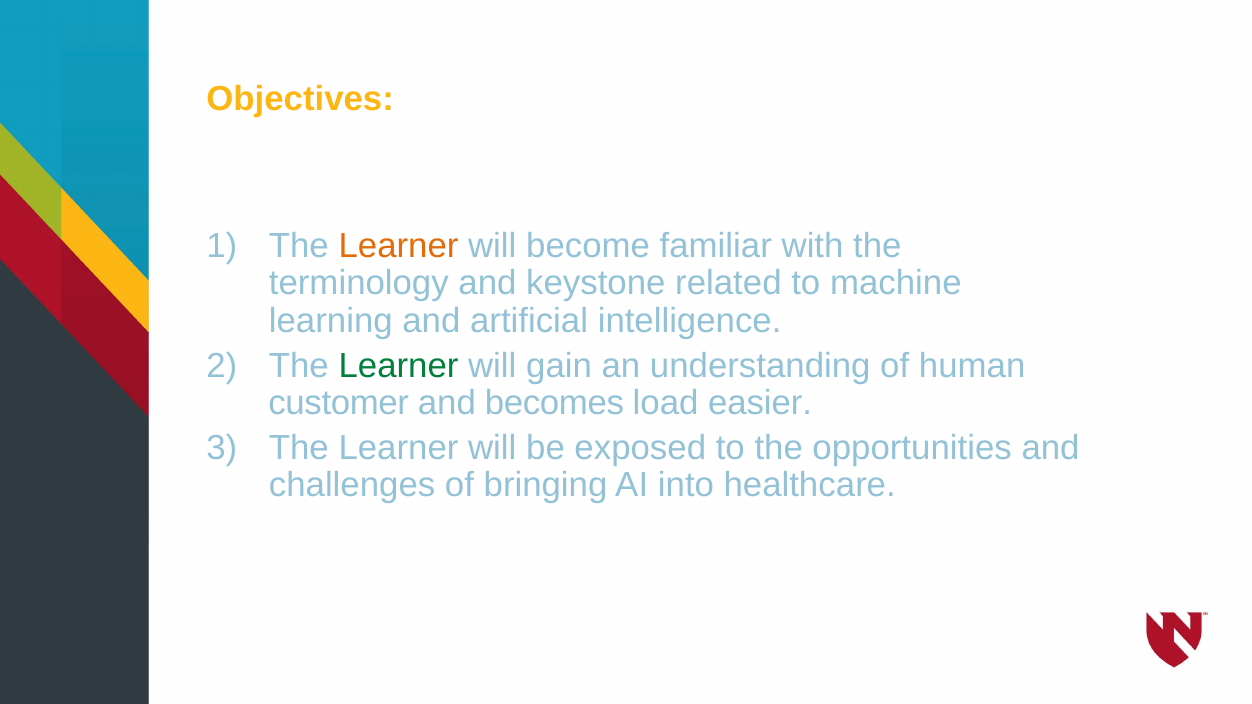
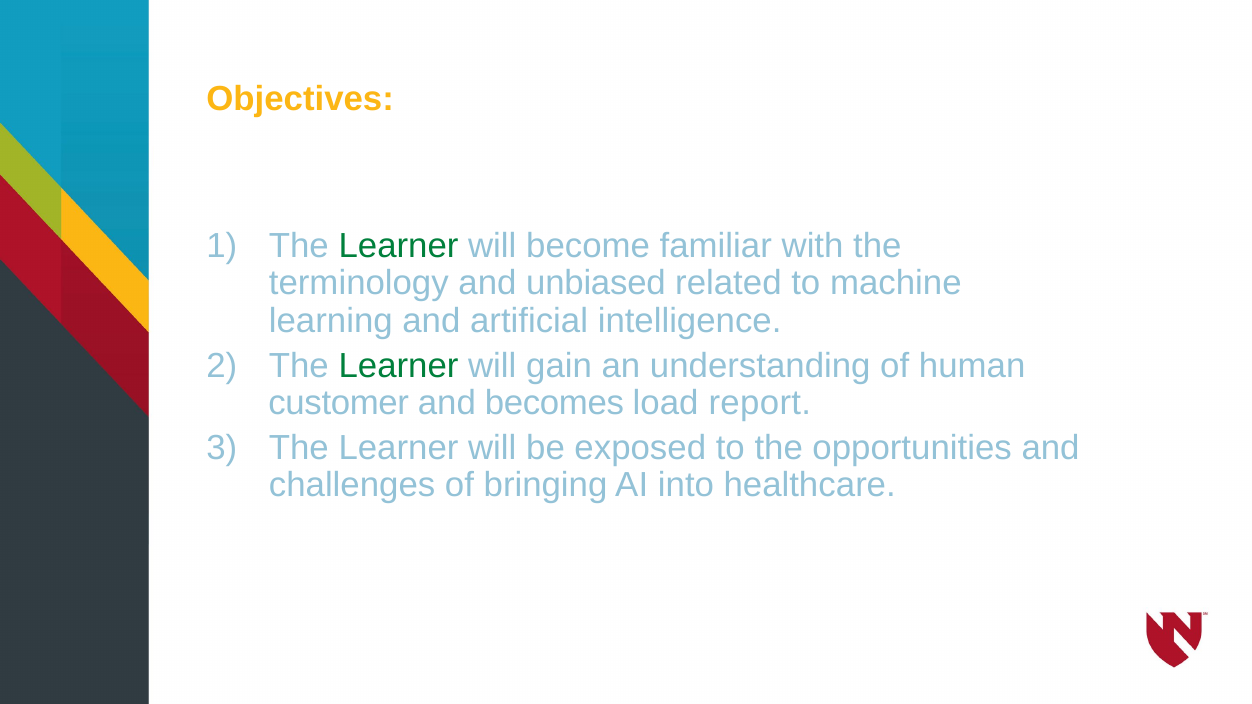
Learner at (399, 246) colour: orange -> green
keystone: keystone -> unbiased
easier: easier -> report
